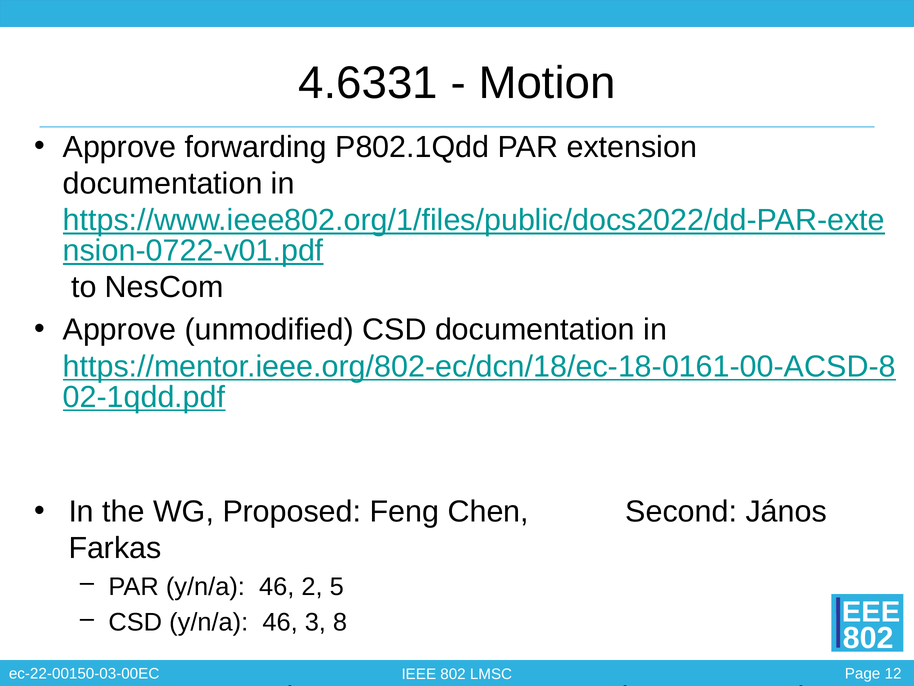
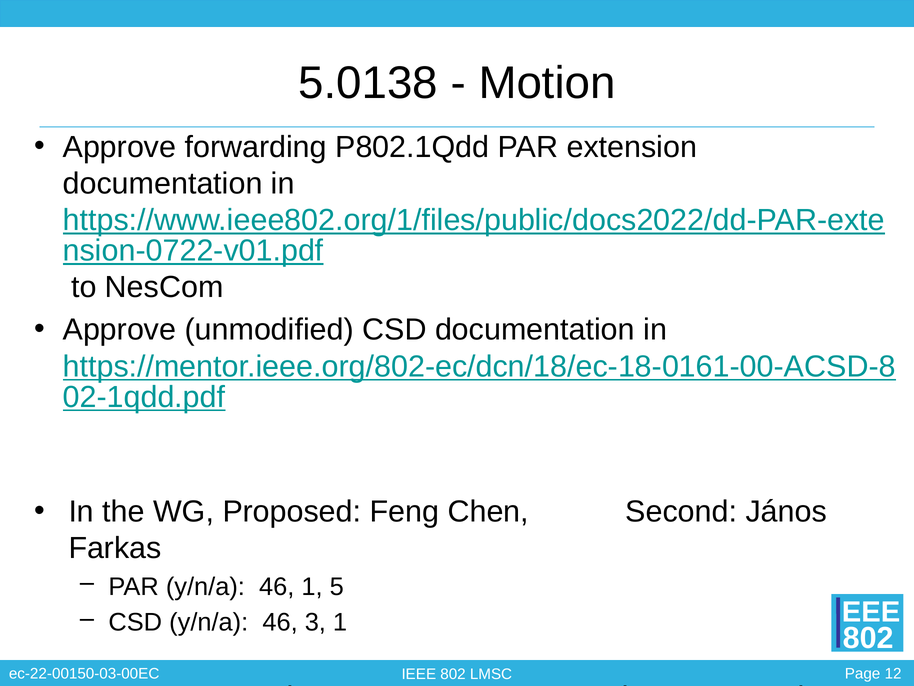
4.6331: 4.6331 -> 5.0138
46 2: 2 -> 1
3 8: 8 -> 1
